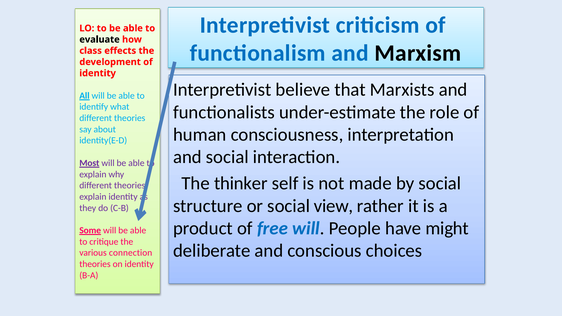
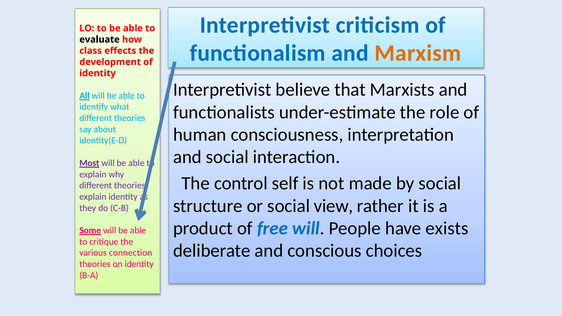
Marxism colour: black -> orange
thinker: thinker -> control
might: might -> exists
